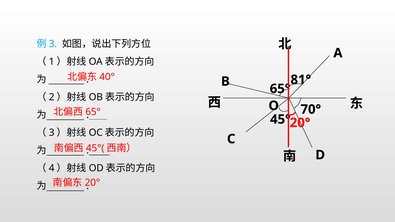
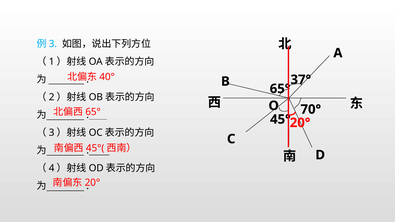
81°: 81° -> 37°
